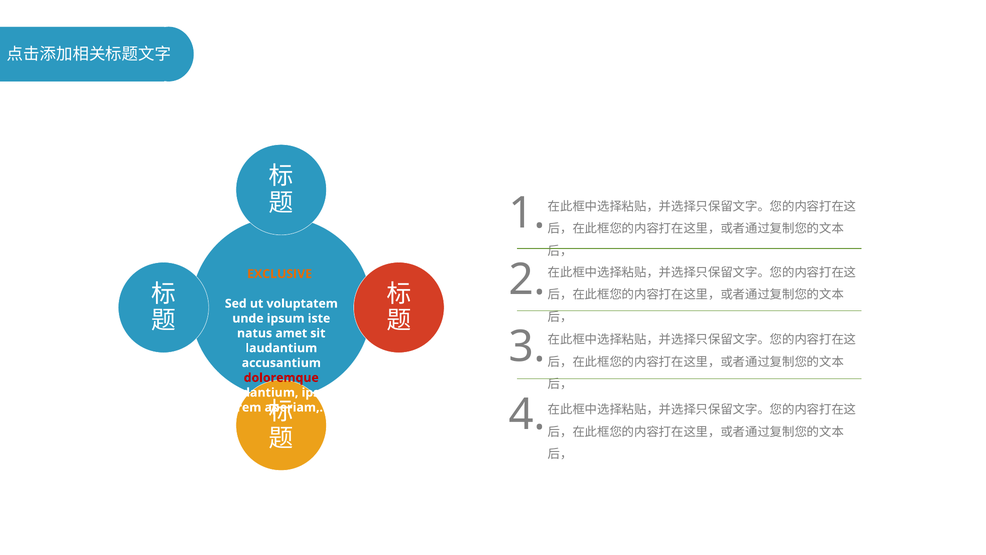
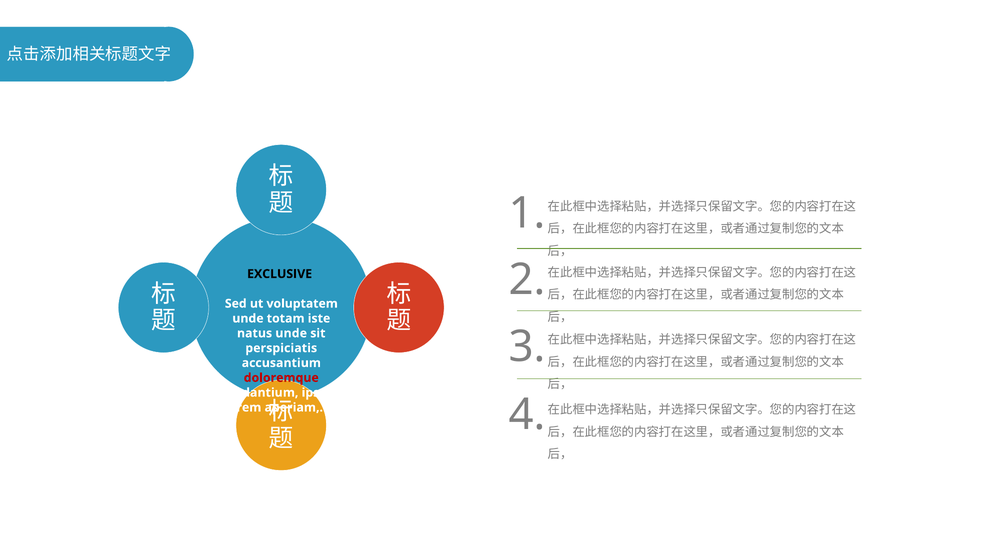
EXCLUSIVE colour: orange -> black
unde ipsum: ipsum -> totam
natus amet: amet -> unde
laudantium at (281, 348): laudantium -> perspiciatis
